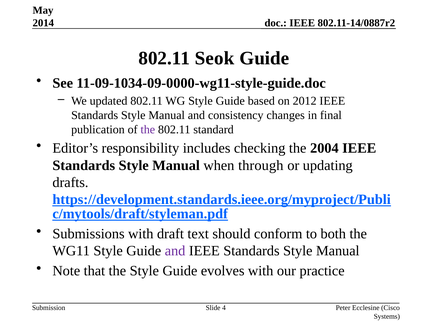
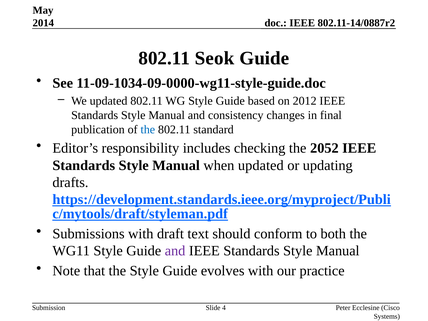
the at (148, 129) colour: purple -> blue
2004: 2004 -> 2052
when through: through -> updated
